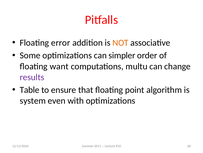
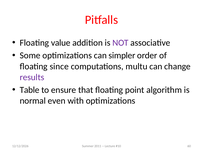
error: error -> value
NOT colour: orange -> purple
want: want -> since
system: system -> normal
